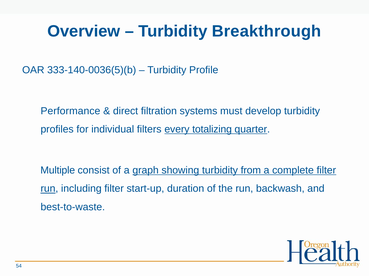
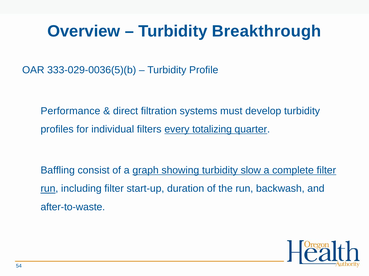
333-140-0036(5)(b: 333-140-0036(5)(b -> 333-029-0036(5)(b
Multiple: Multiple -> Baffling
from: from -> slow
best-to-waste: best-to-waste -> after-to-waste
